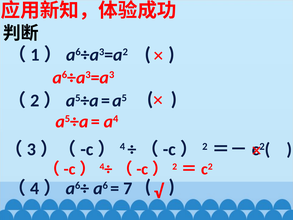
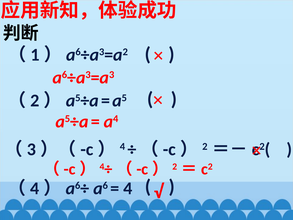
7: 7 -> 4
